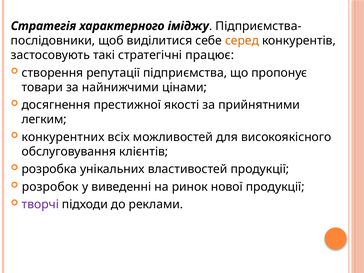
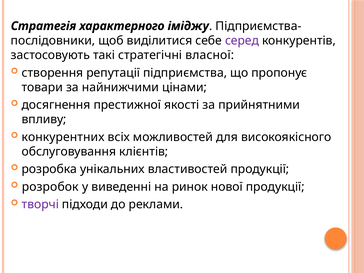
серед colour: orange -> purple
працює: працює -> власної
легким: легким -> впливу
